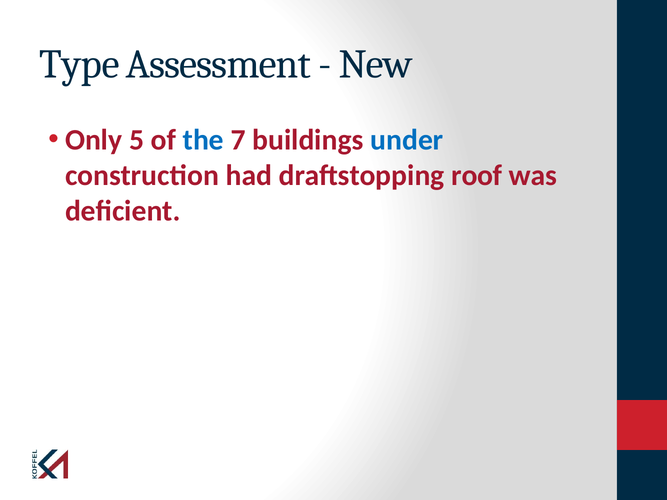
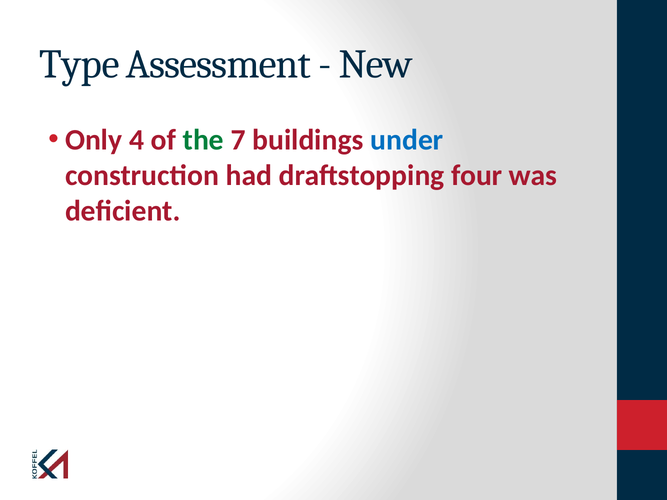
5: 5 -> 4
the colour: blue -> green
roof: roof -> four
